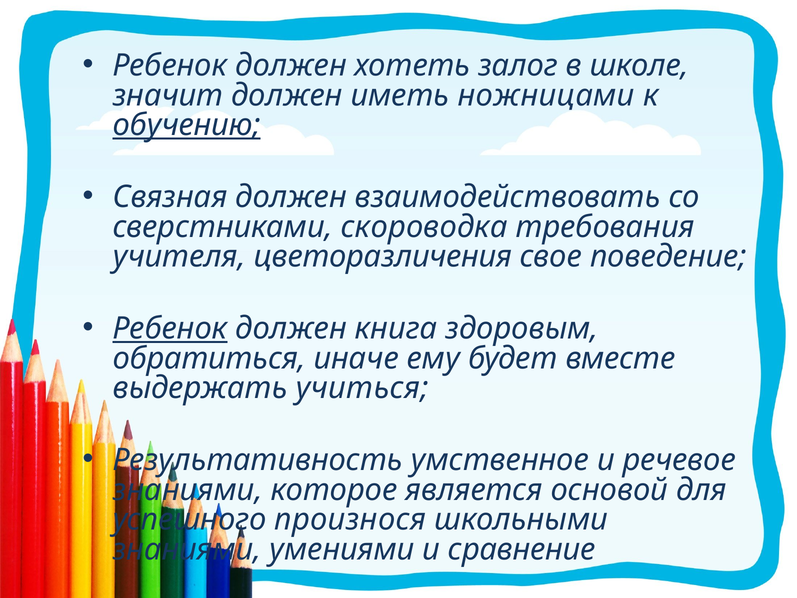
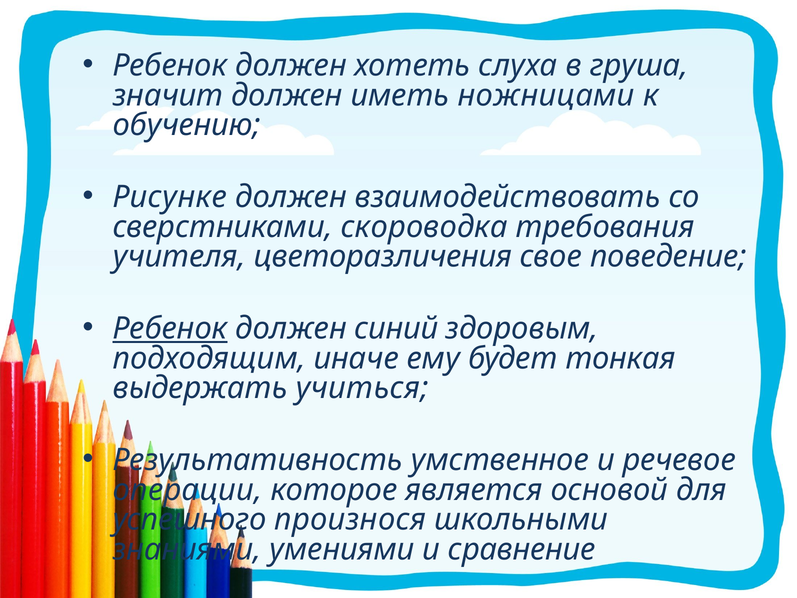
залог: залог -> слуха
школе: школе -> груша
обучению underline: present -> none
Связная: Связная -> Рисунке
книга: книга -> синий
обратиться: обратиться -> подходящим
вместе: вместе -> тонкая
знаниями at (188, 490): знаниями -> операции
